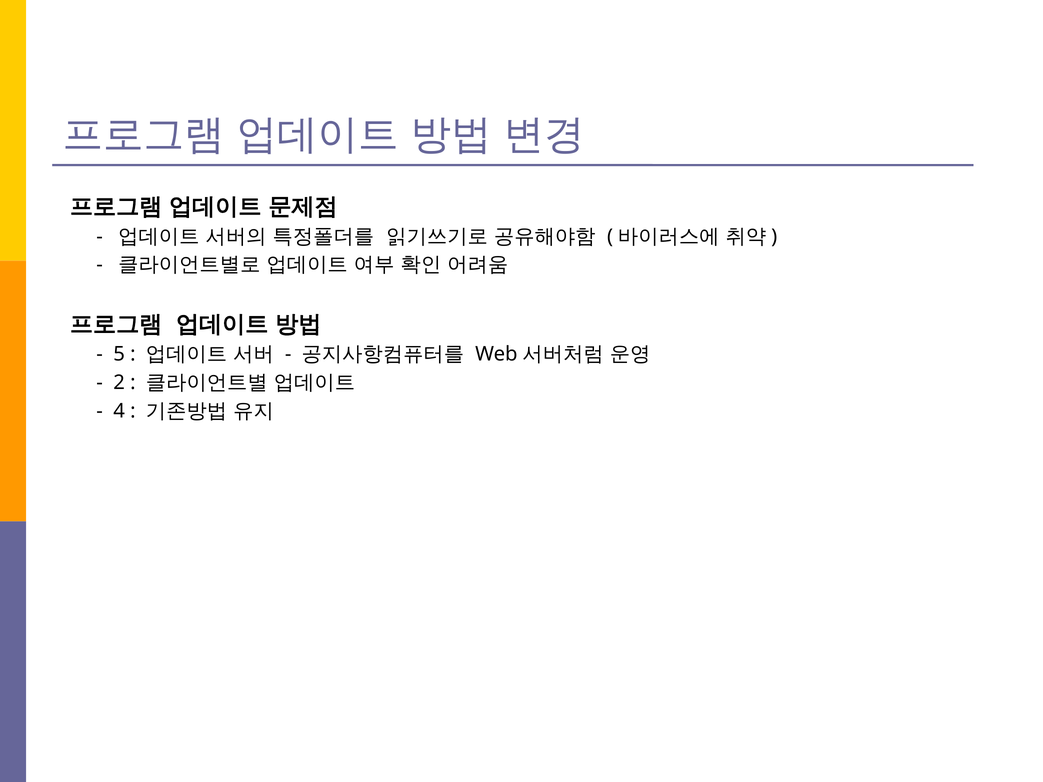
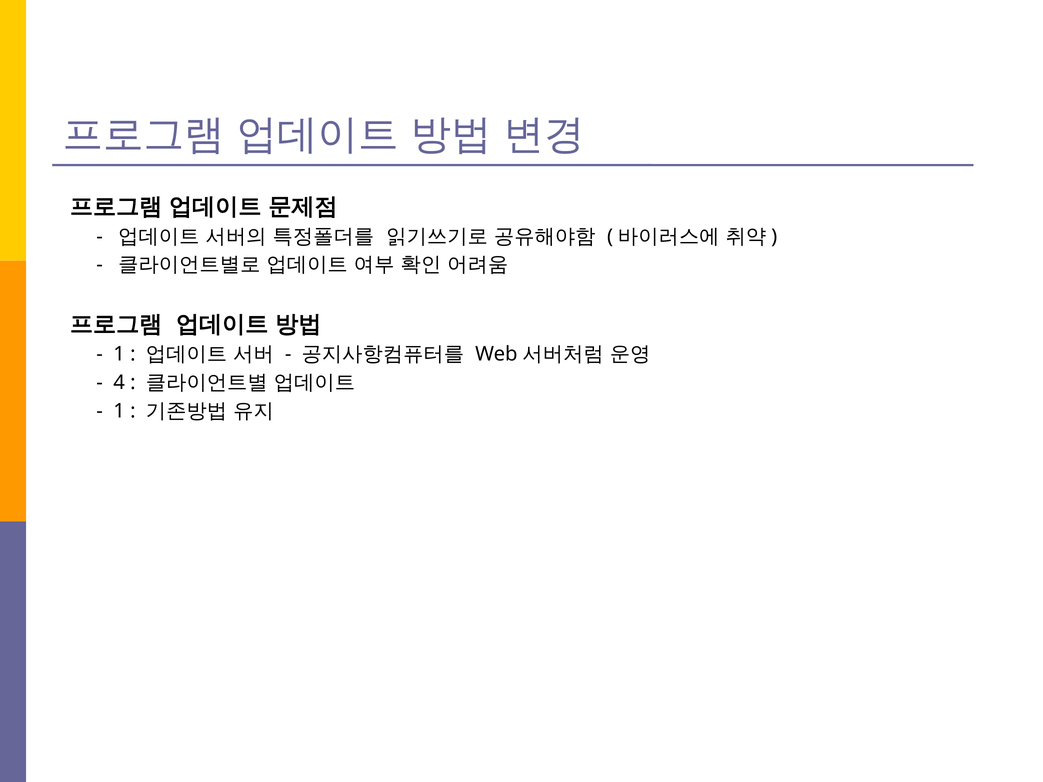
5 at (119, 354): 5 -> 1
2: 2 -> 4
4 at (119, 411): 4 -> 1
